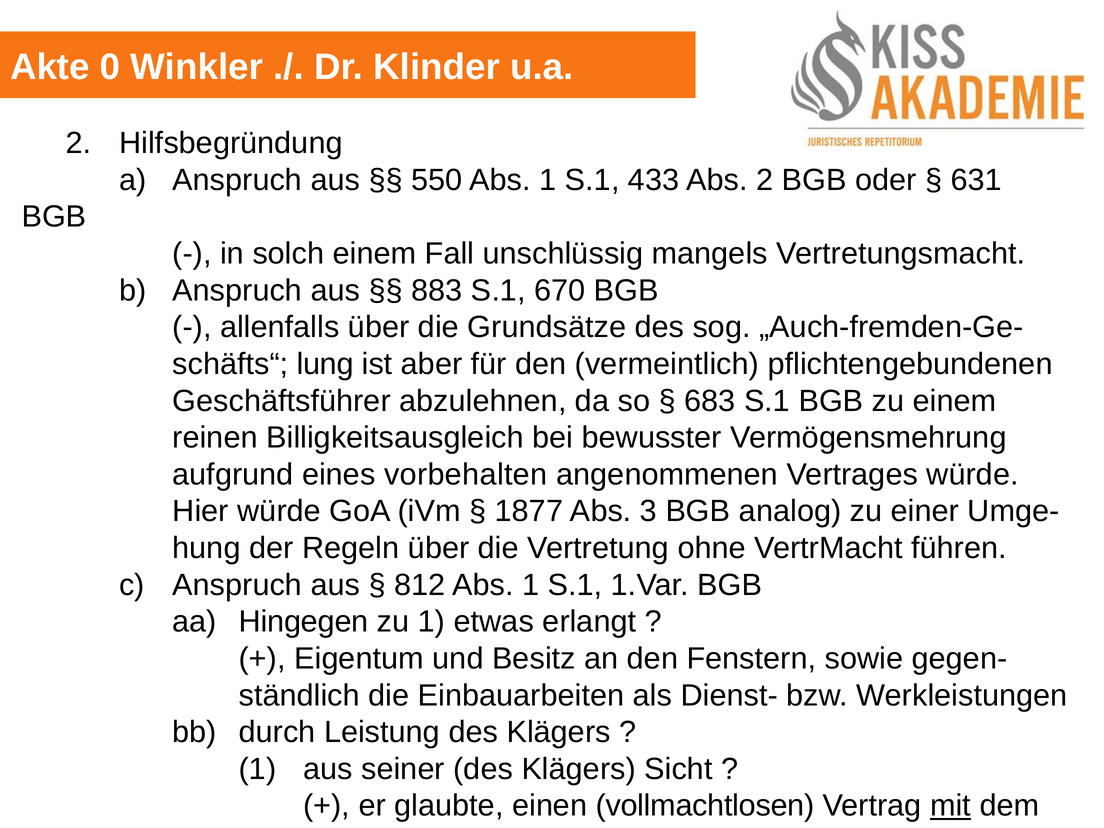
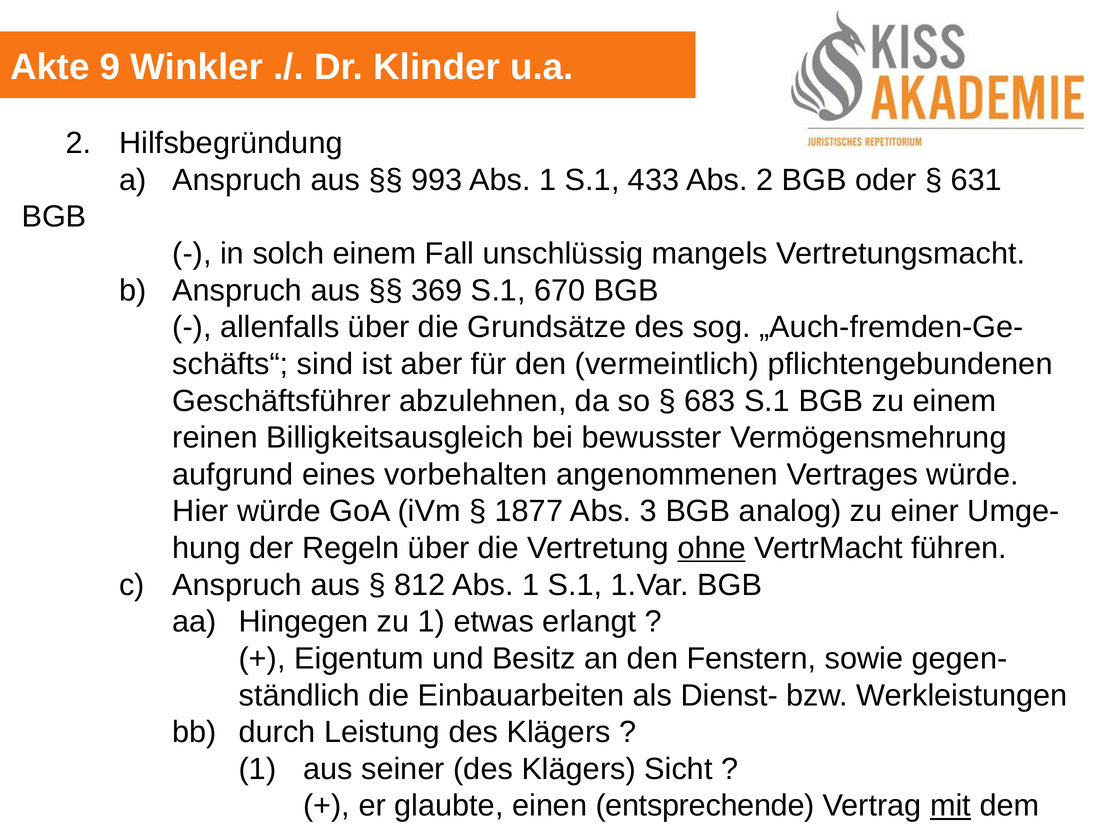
0: 0 -> 9
550: 550 -> 993
883: 883 -> 369
lung: lung -> sind
ohne underline: none -> present
vollmachtlosen: vollmachtlosen -> entsprechende
